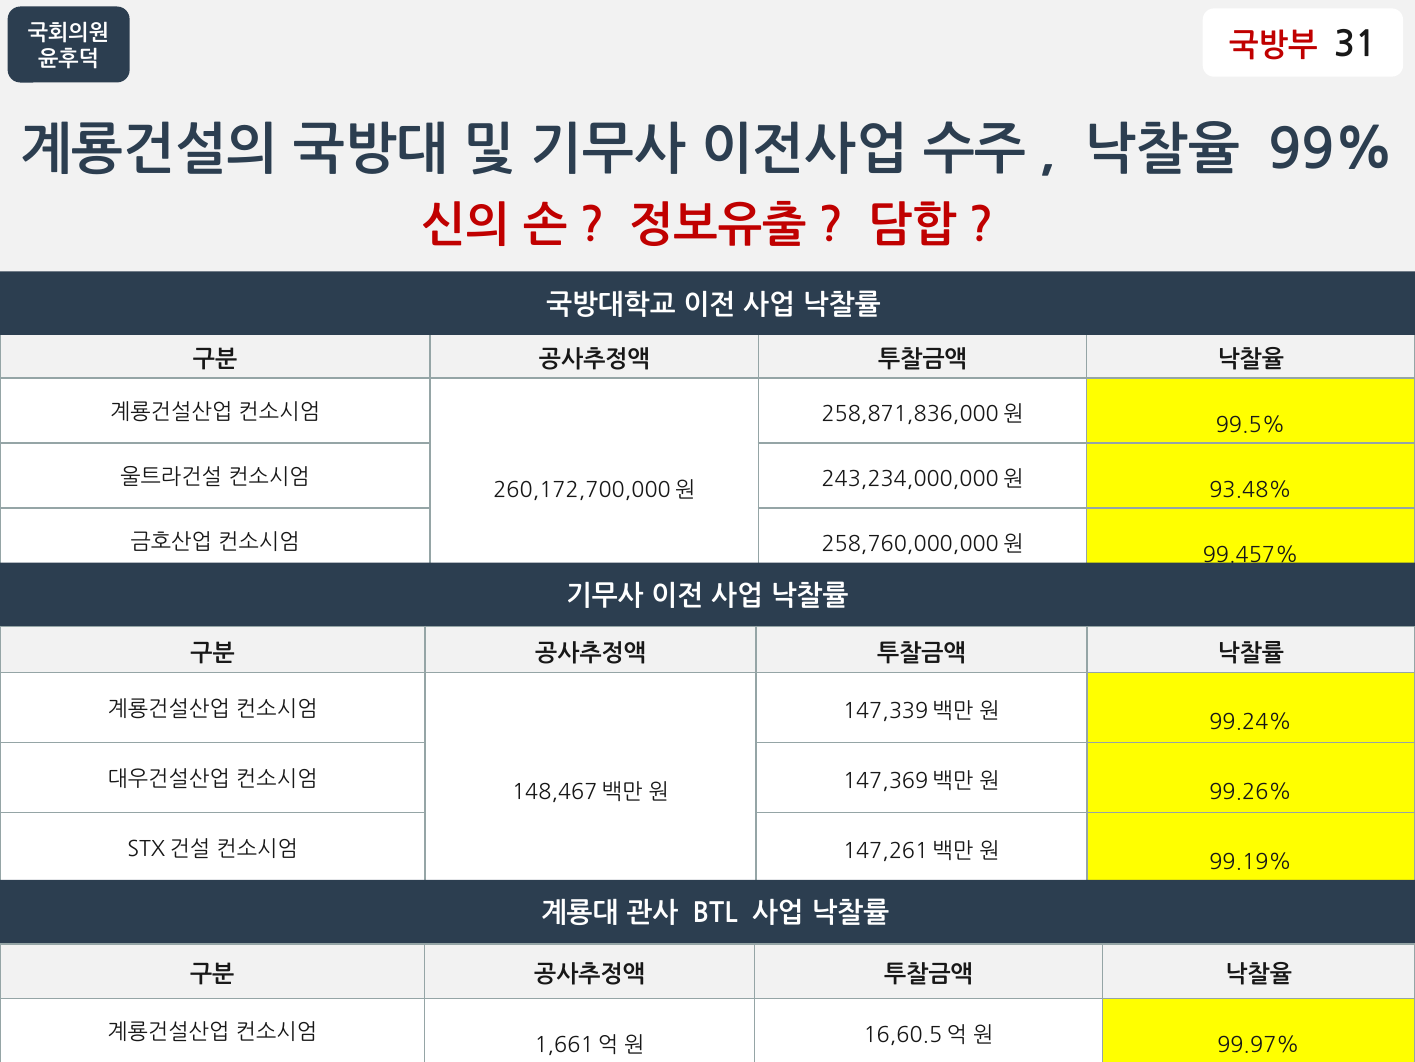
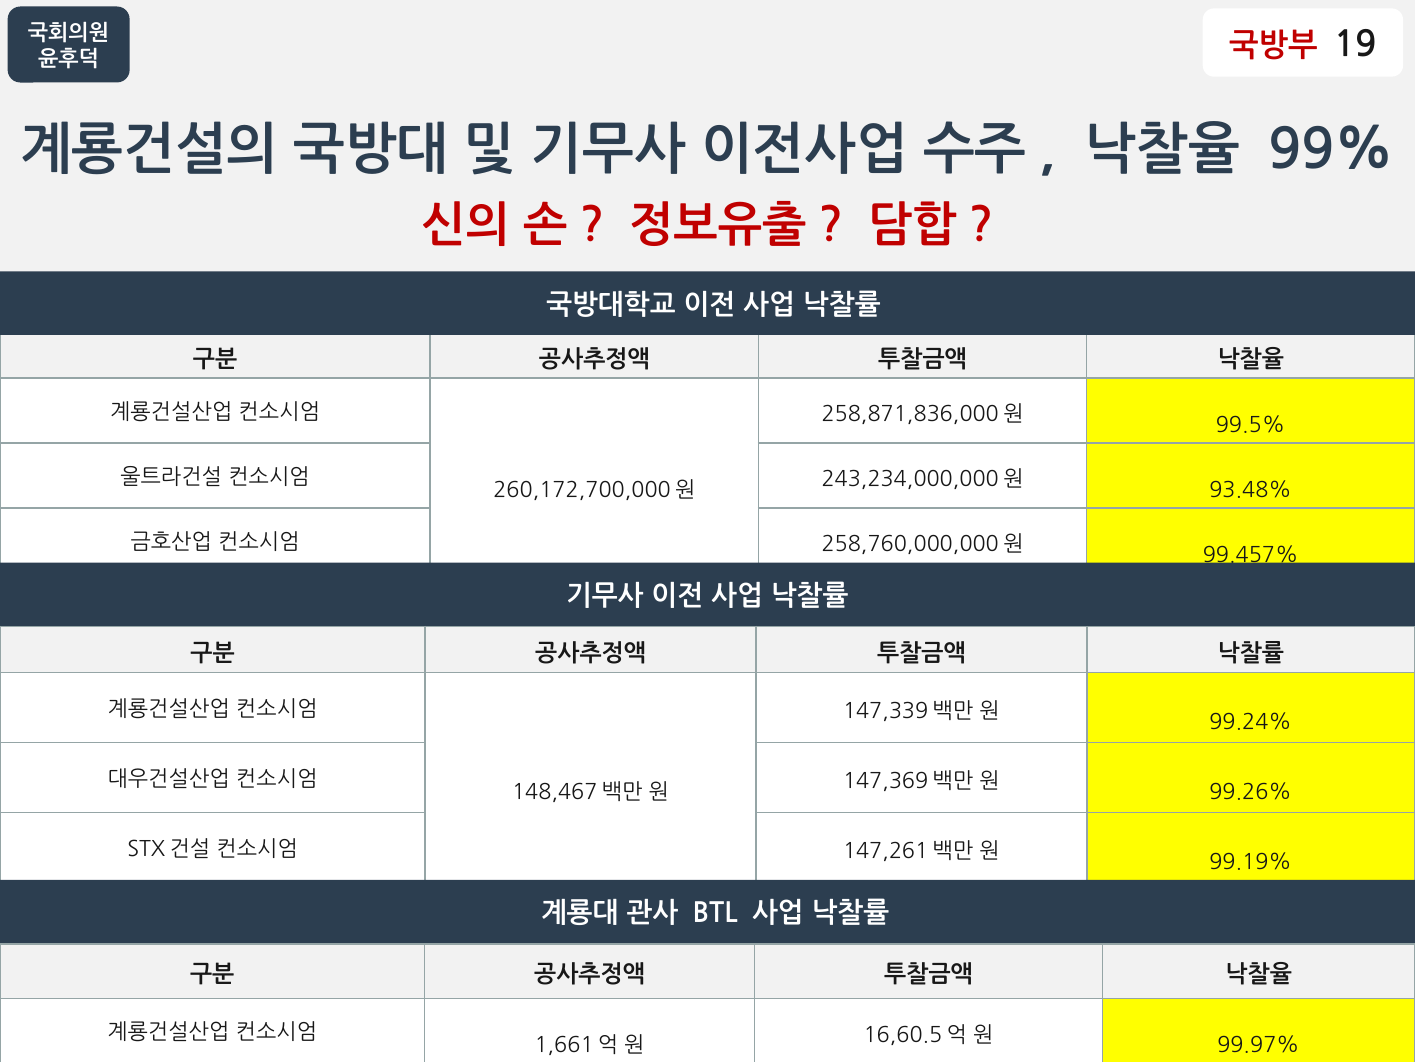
31: 31 -> 19
